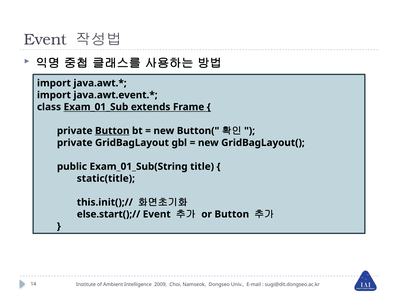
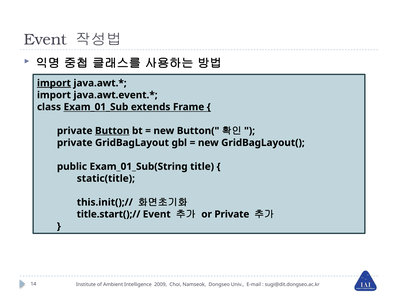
import at (54, 83) underline: none -> present
else.start();//: else.start();// -> title.start();//
or Button: Button -> Private
